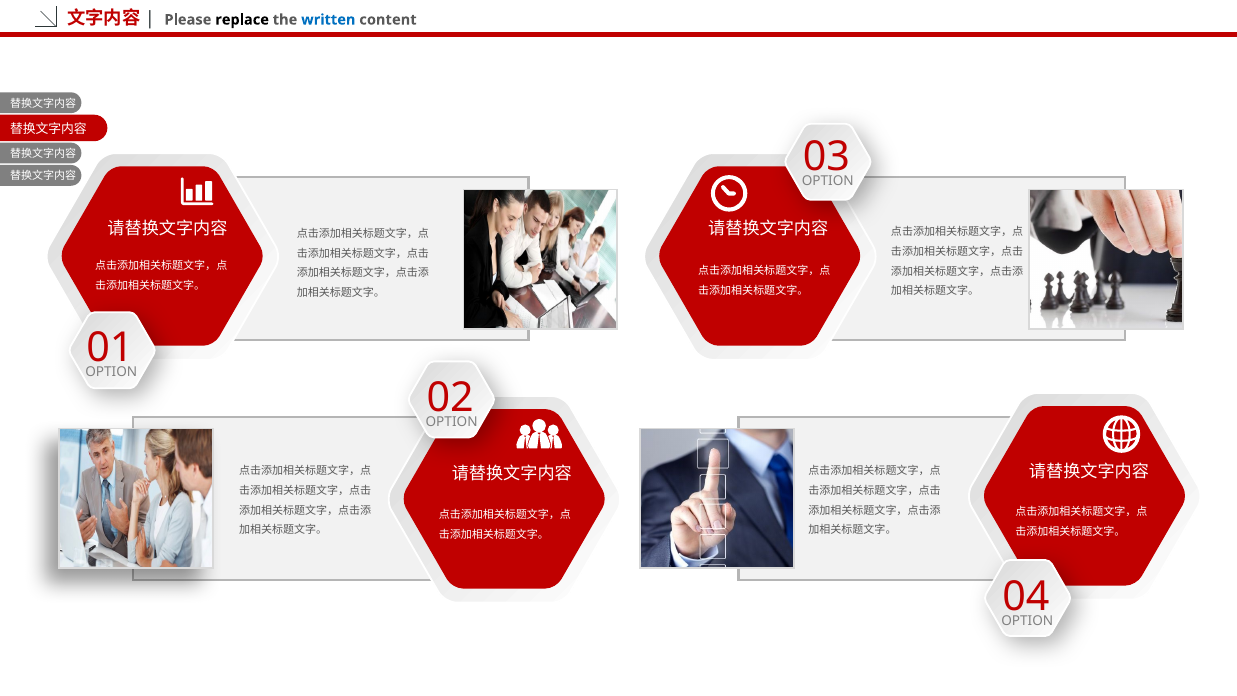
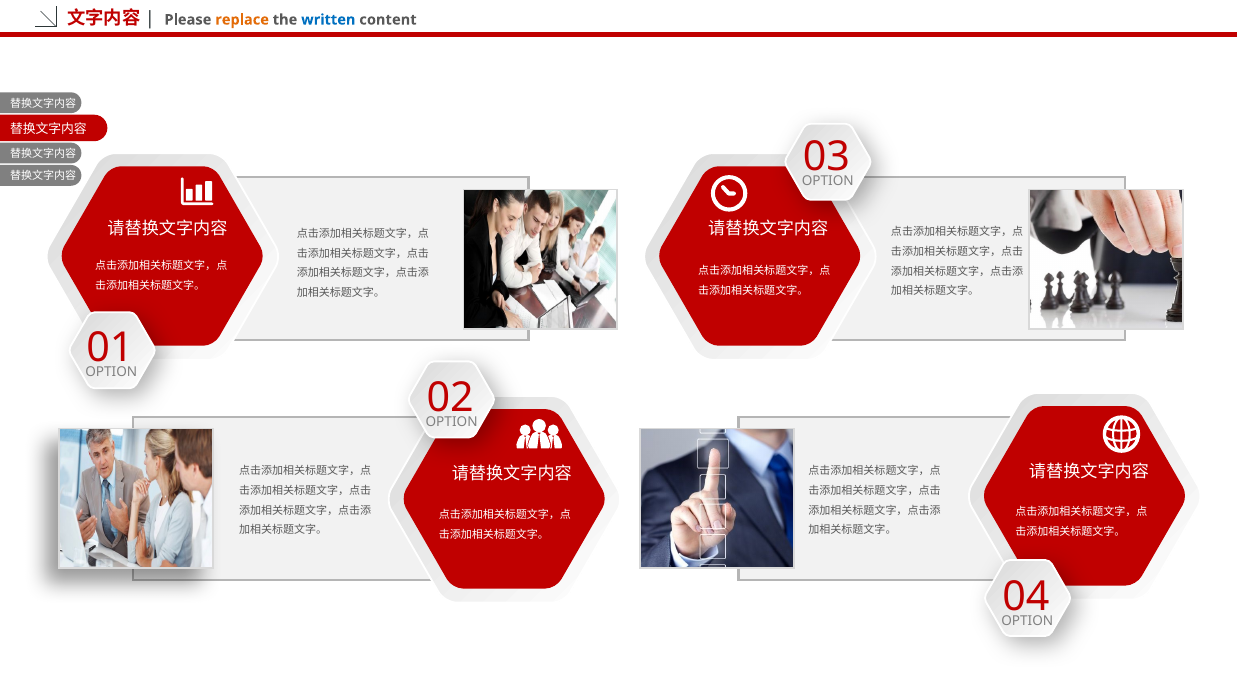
replace colour: black -> orange
